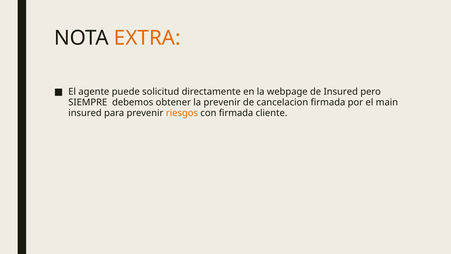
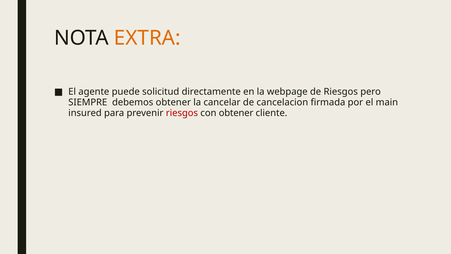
de Insured: Insured -> Riesgos
la prevenir: prevenir -> cancelar
riesgos at (182, 113) colour: orange -> red
con firmada: firmada -> obtener
